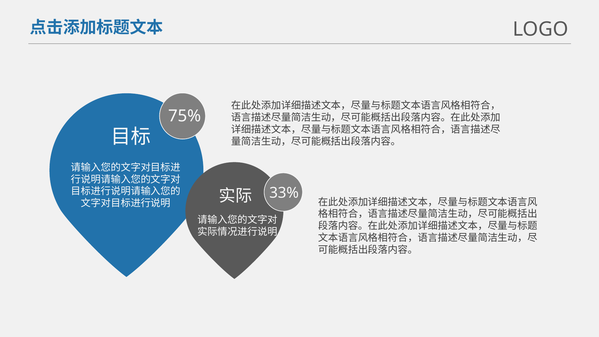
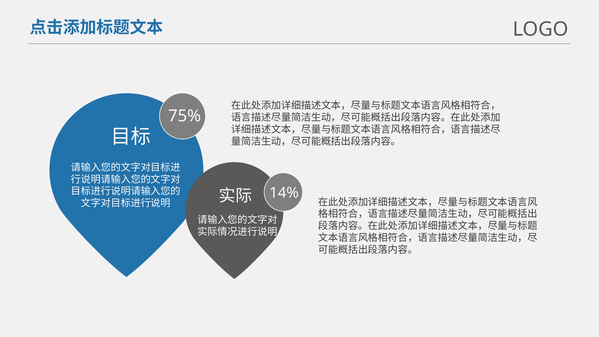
33%: 33% -> 14%
